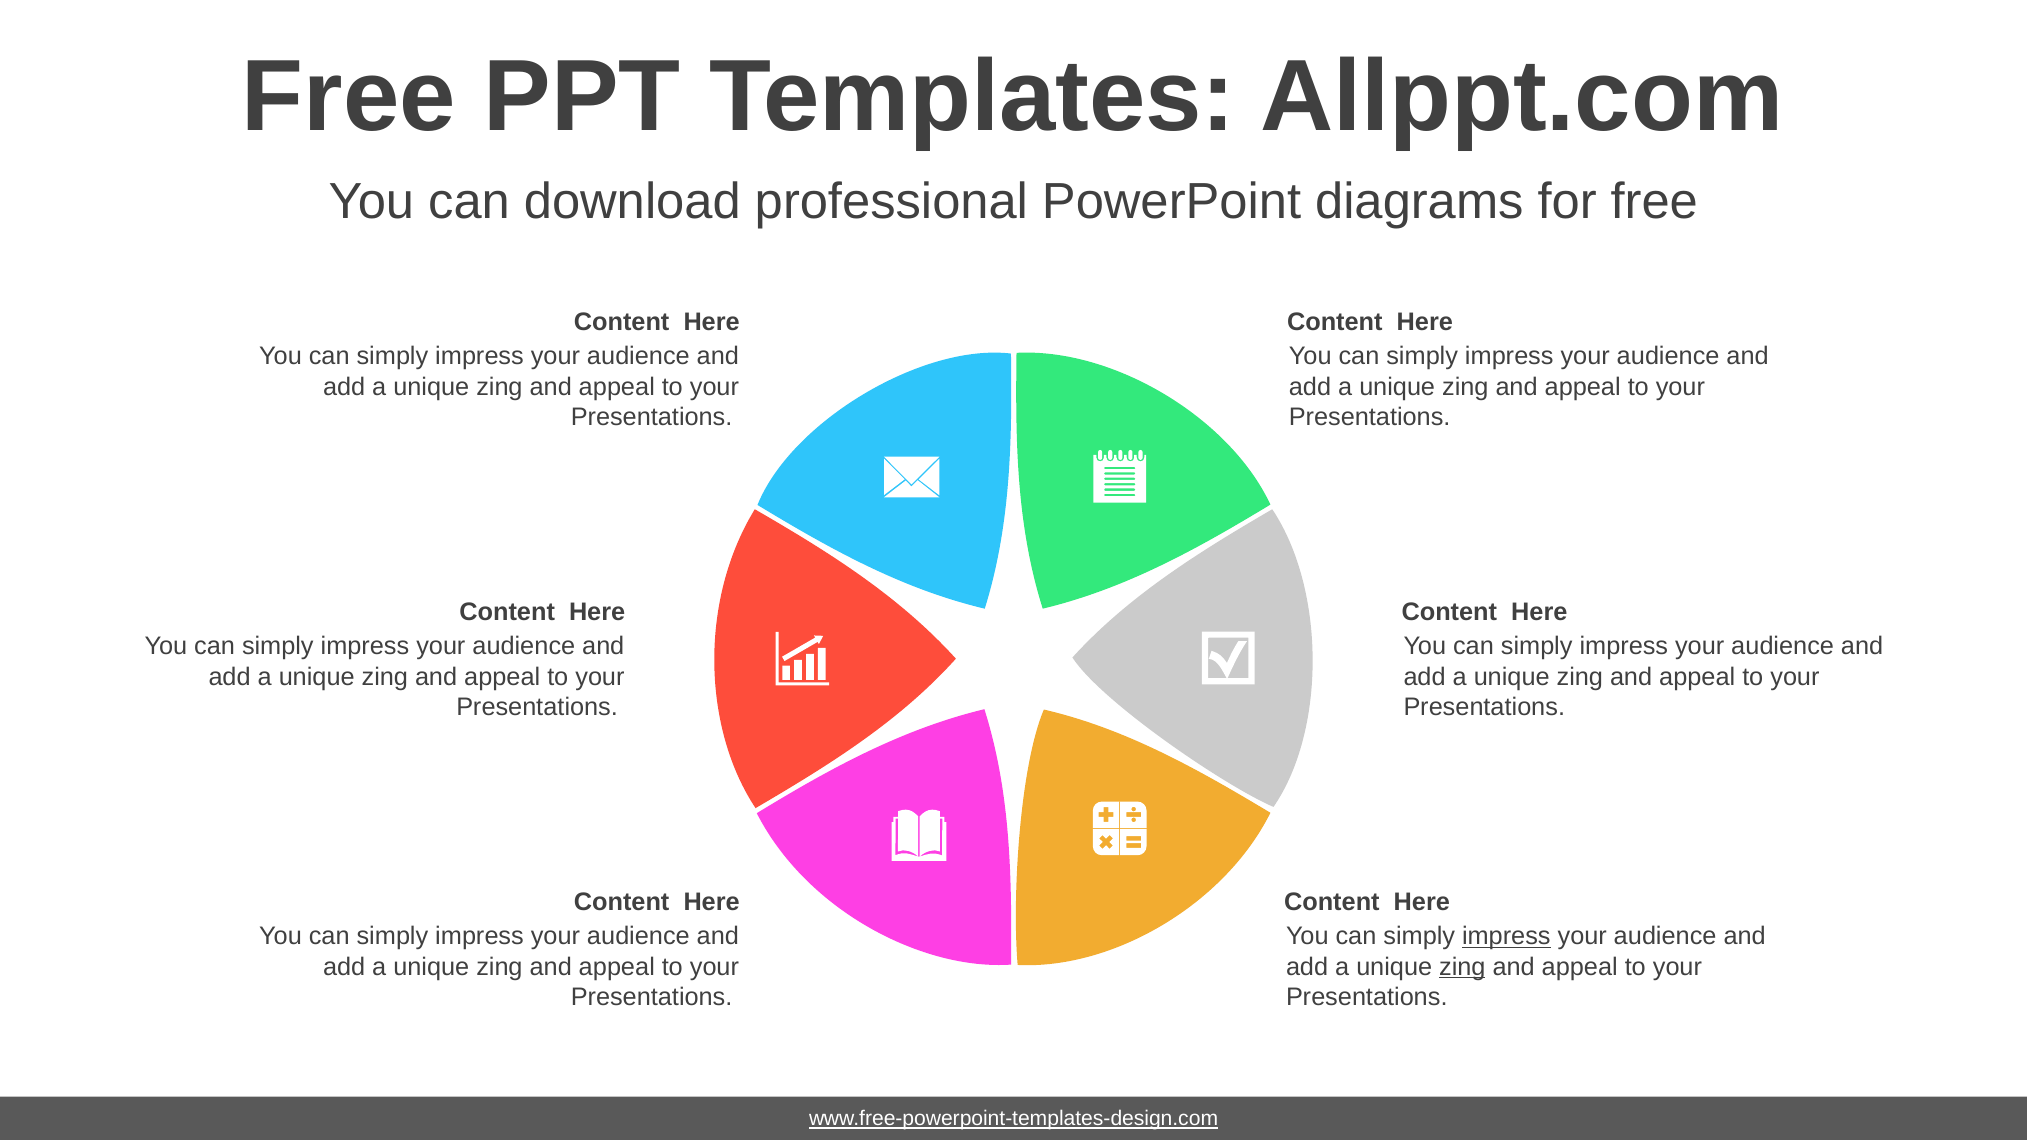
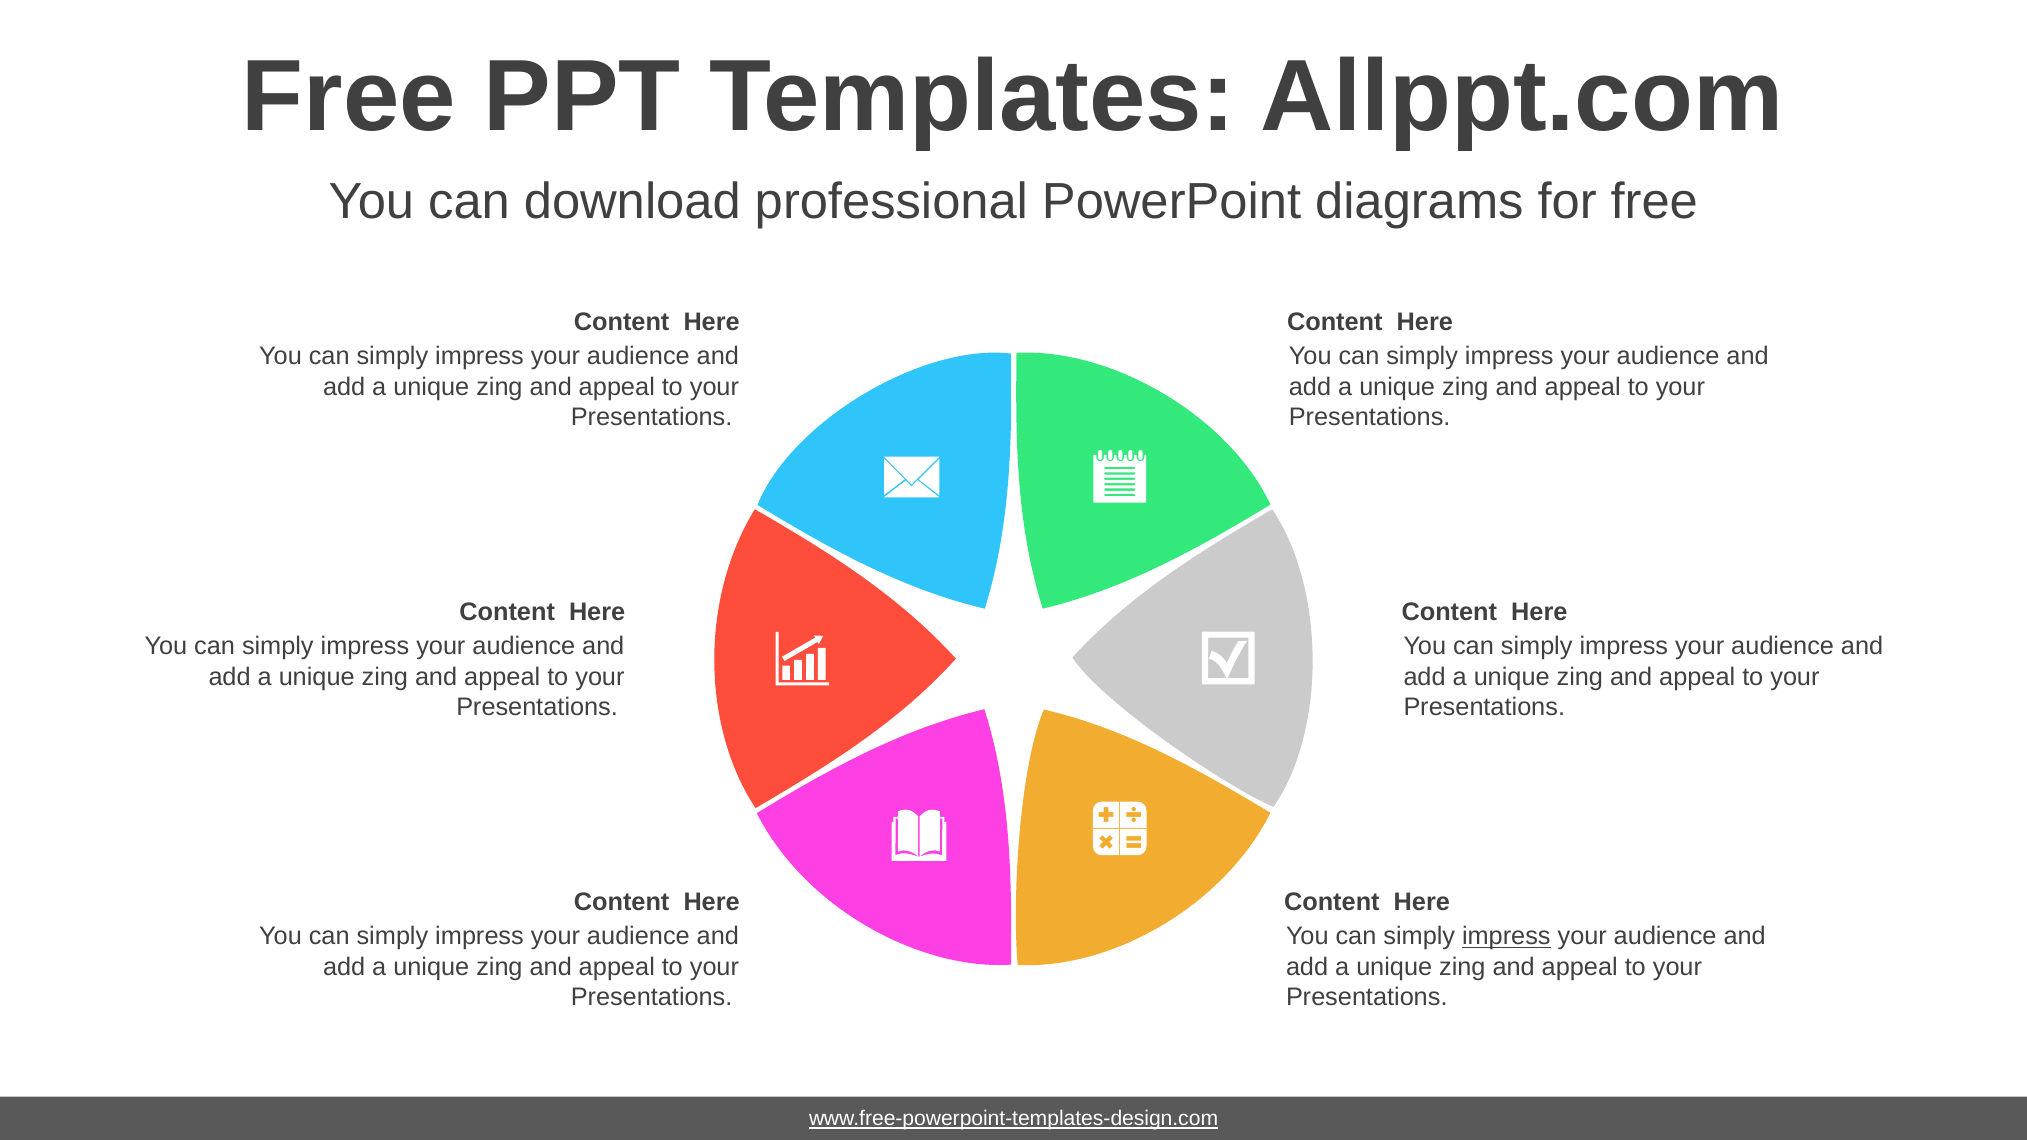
zing at (1462, 967) underline: present -> none
